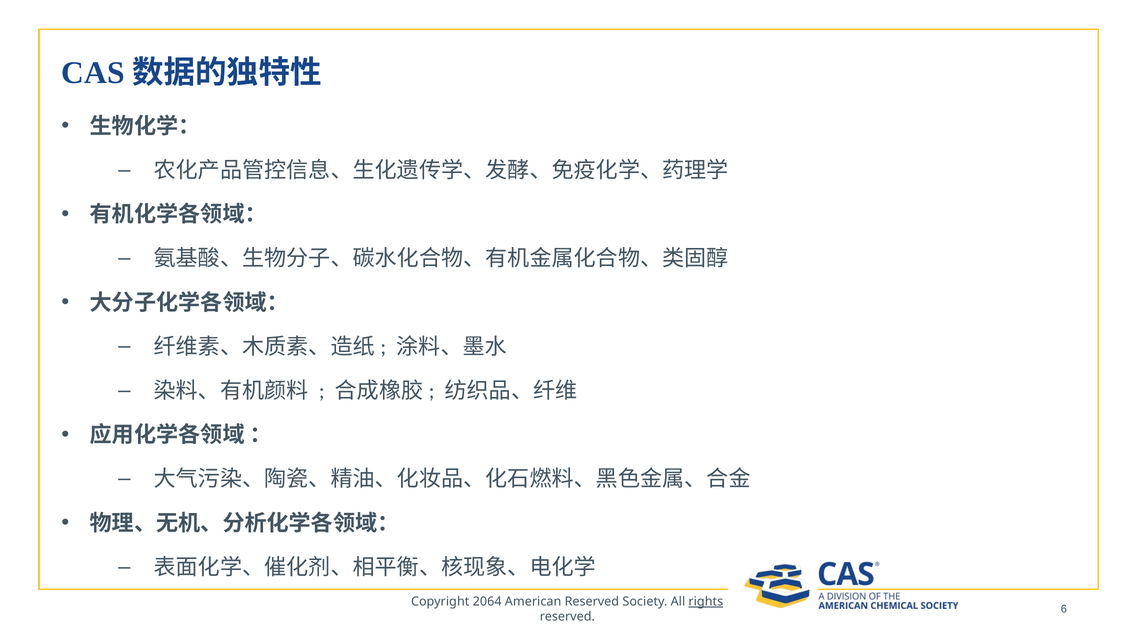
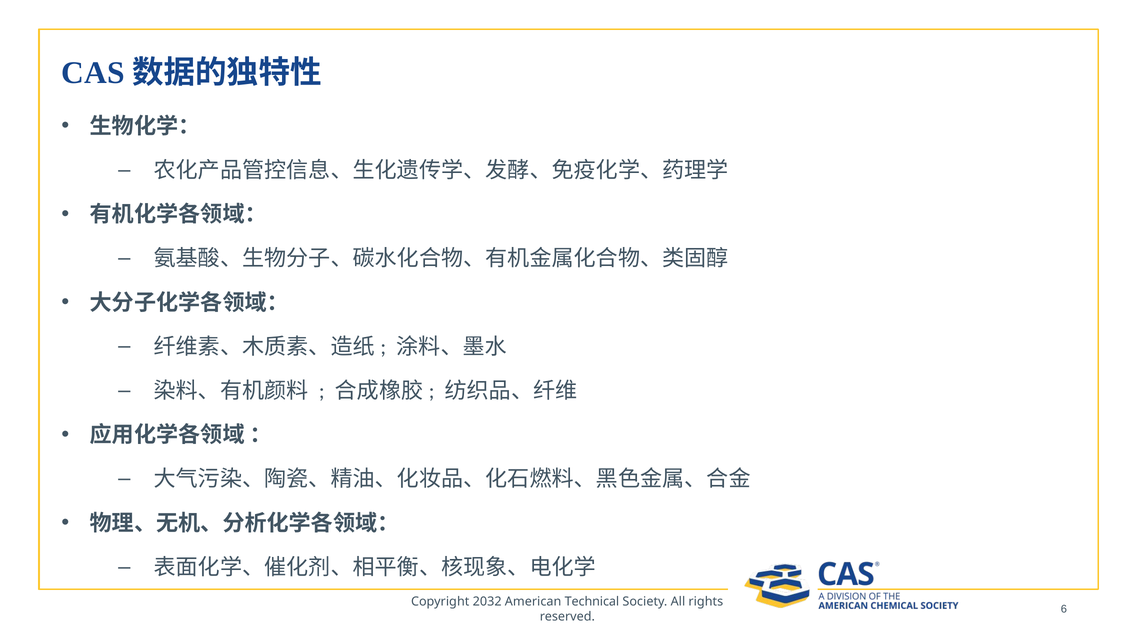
2064: 2064 -> 2032
American Reserved: Reserved -> Technical
rights underline: present -> none
